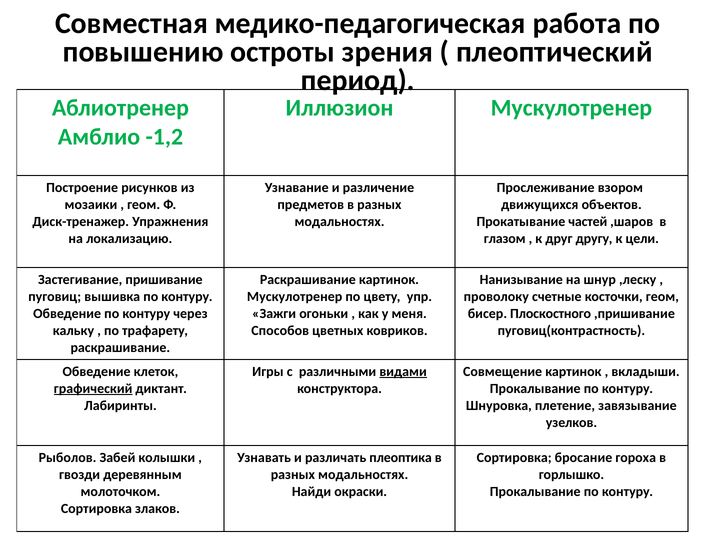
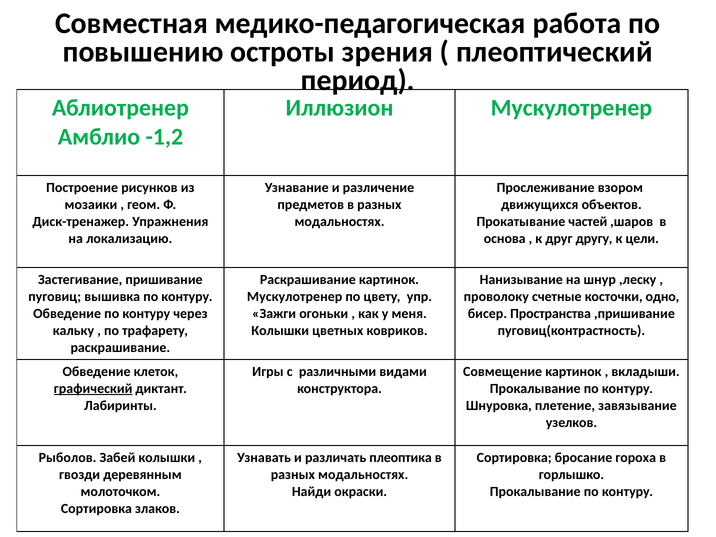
глазом: глазом -> основа
косточки геом: геом -> одно
Плоскостного: Плоскостного -> Пространства
Способов at (280, 331): Способов -> Колышки
видами underline: present -> none
